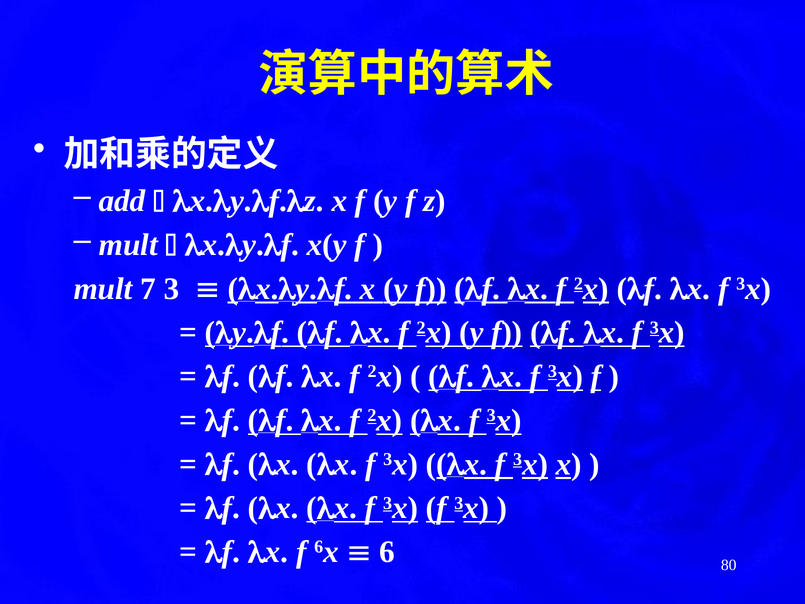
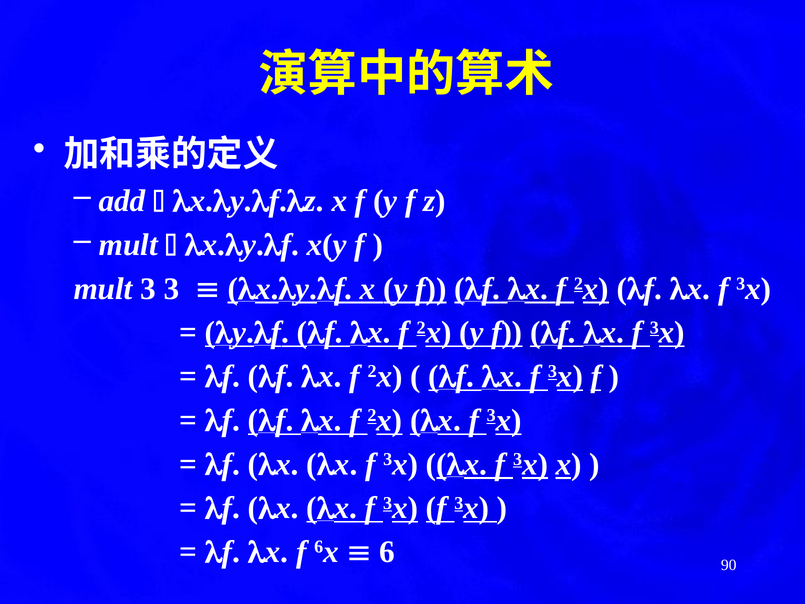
mult 7: 7 -> 3
80: 80 -> 90
